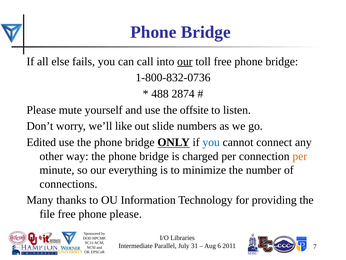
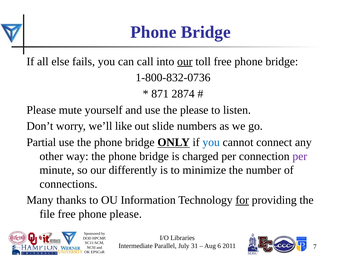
488: 488 -> 871
the offsite: offsite -> please
Edited: Edited -> Partial
per at (300, 156) colour: orange -> purple
everything: everything -> differently
for underline: none -> present
